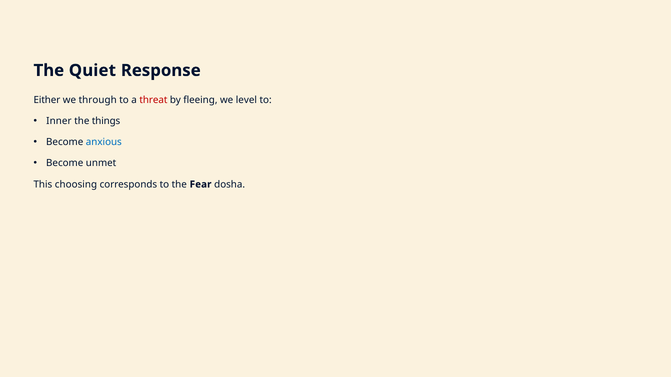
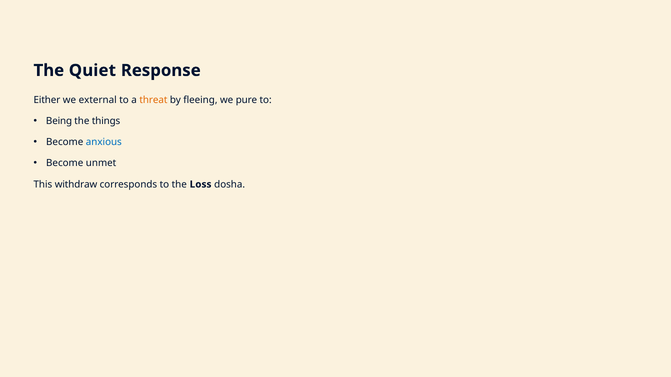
through: through -> external
threat colour: red -> orange
level: level -> pure
Inner: Inner -> Being
choosing: choosing -> withdraw
Fear: Fear -> Loss
